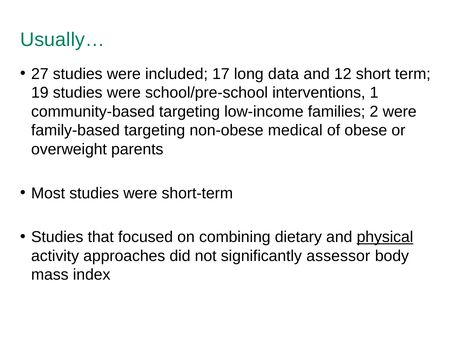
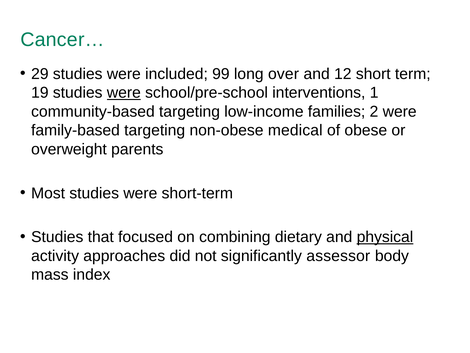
Usually…: Usually… -> Cancer…
27: 27 -> 29
17: 17 -> 99
data: data -> over
were at (124, 93) underline: none -> present
